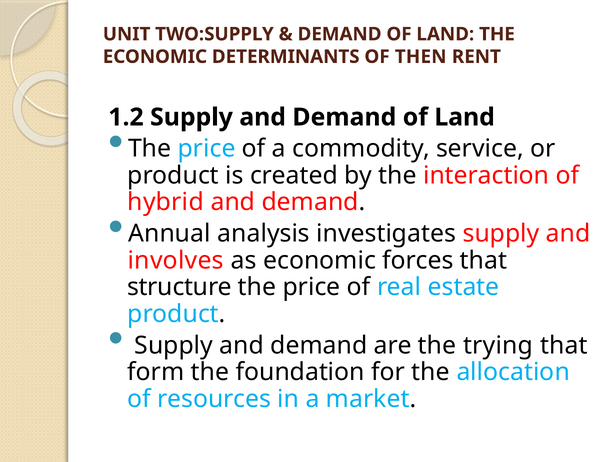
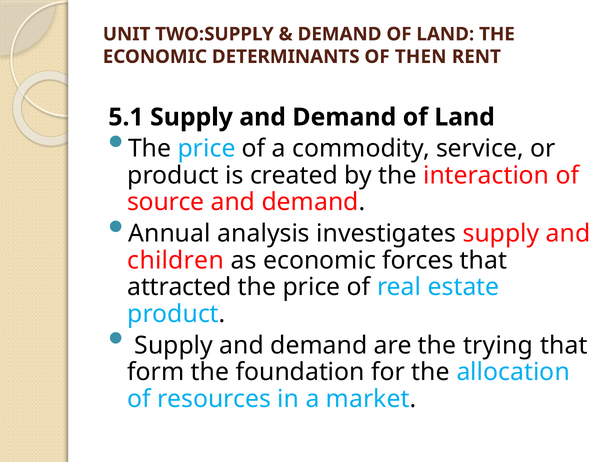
1.2: 1.2 -> 5.1
hybrid: hybrid -> source
involves: involves -> children
structure: structure -> attracted
